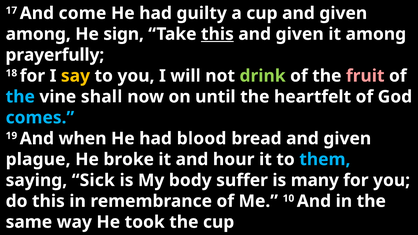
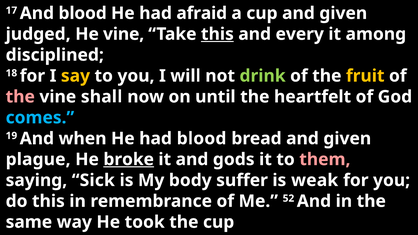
And come: come -> blood
guilty: guilty -> afraid
among at (38, 34): among -> judged
He sign: sign -> vine
given at (300, 34): given -> every
prayerfully: prayerfully -> disciplined
fruit colour: pink -> yellow
the at (20, 97) colour: light blue -> pink
broke underline: none -> present
hour: hour -> gods
them colour: light blue -> pink
many: many -> weak
10: 10 -> 52
